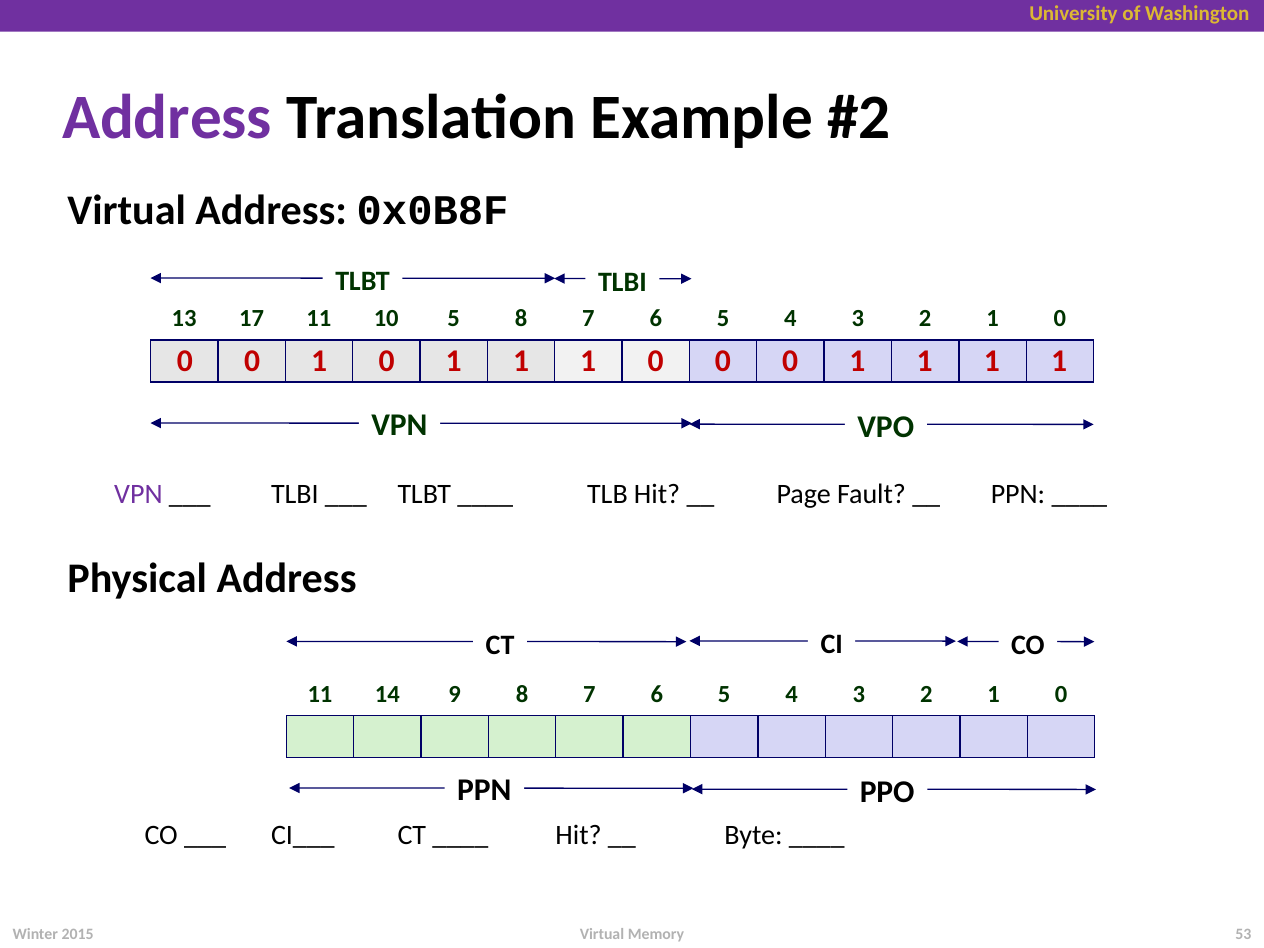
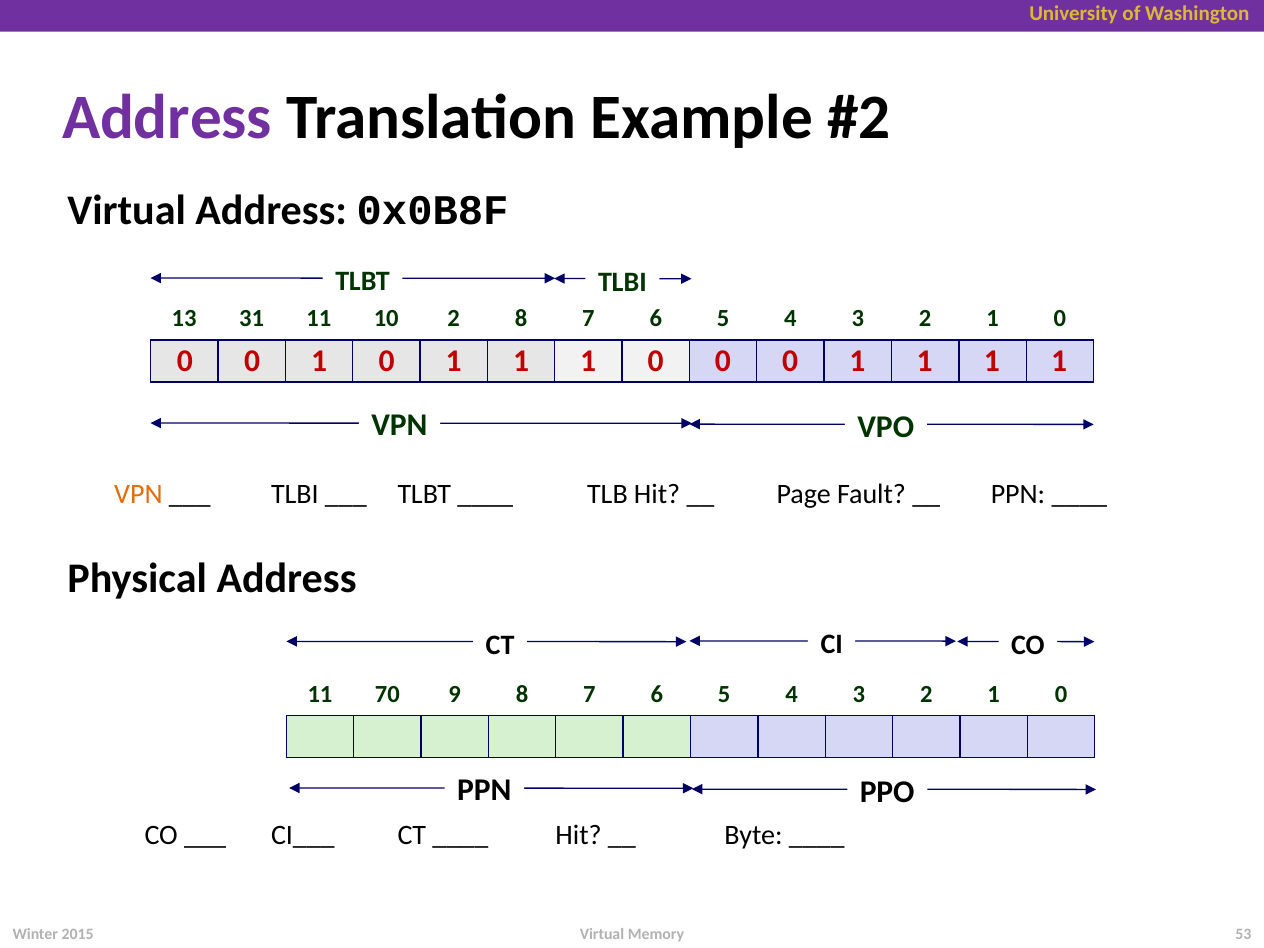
17: 17 -> 31
10 5: 5 -> 2
VPN at (138, 494) colour: purple -> orange
14: 14 -> 70
